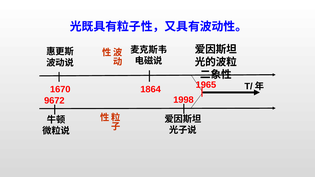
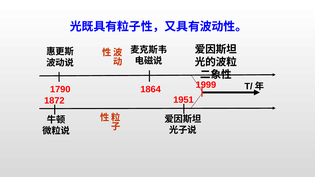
1965: 1965 -> 1999
1670: 1670 -> 1790
1998: 1998 -> 1951
9672: 9672 -> 1872
